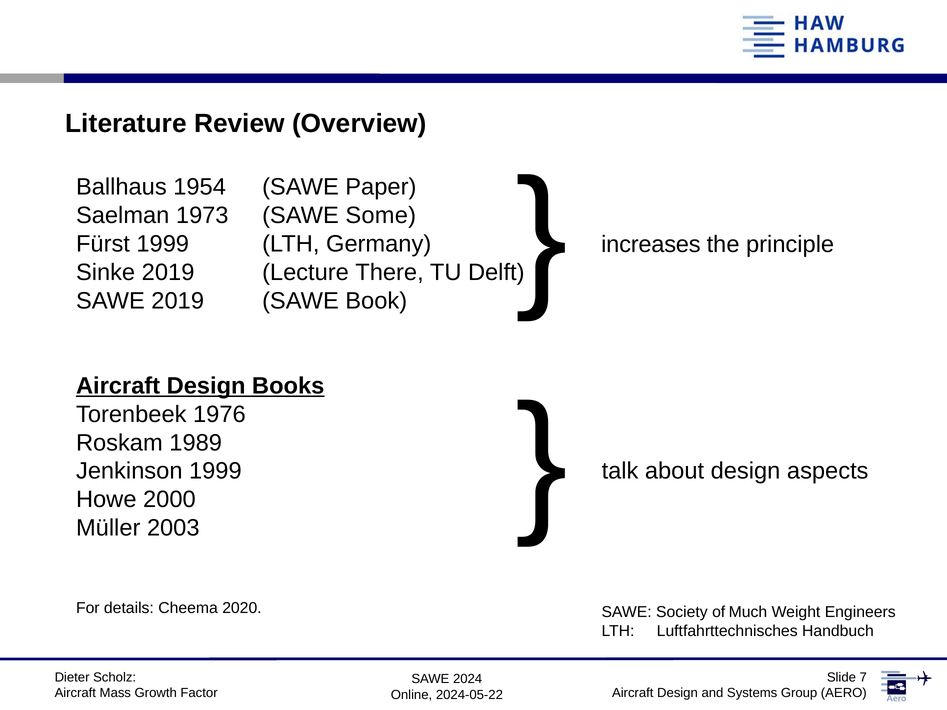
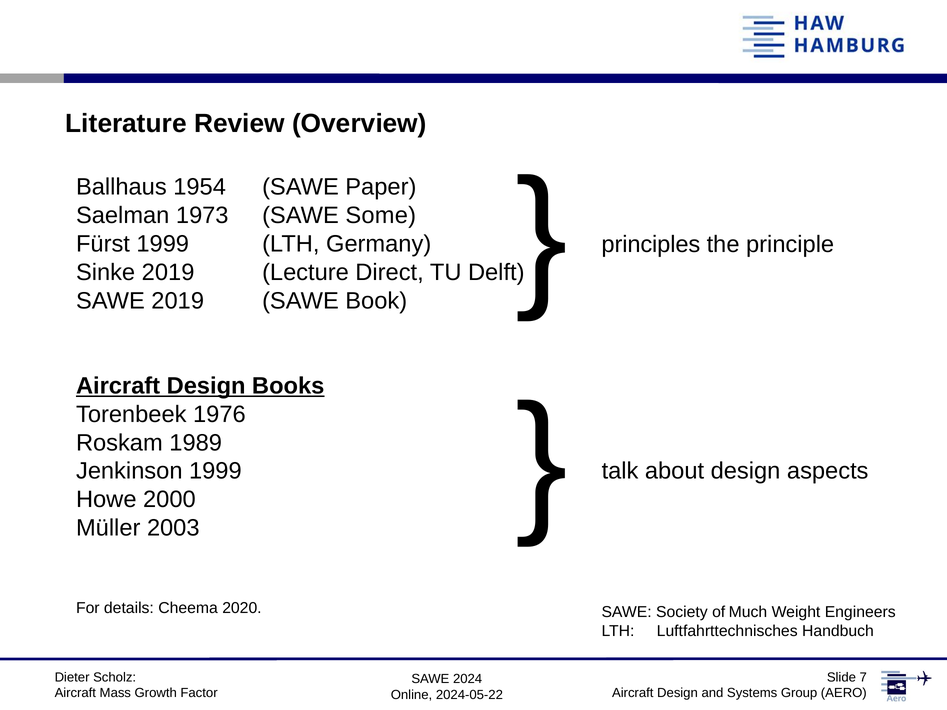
increases: increases -> principles
There: There -> Direct
